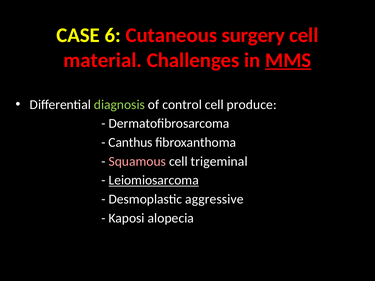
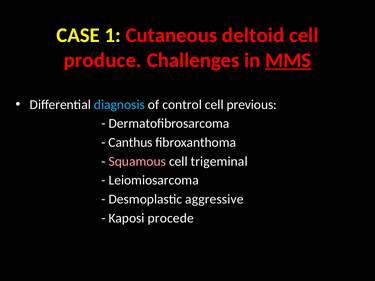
6: 6 -> 1
surgery: surgery -> deltoid
material: material -> produce
diagnosis colour: light green -> light blue
produce: produce -> previous
Leiomiosarcoma underline: present -> none
alopecia: alopecia -> procede
